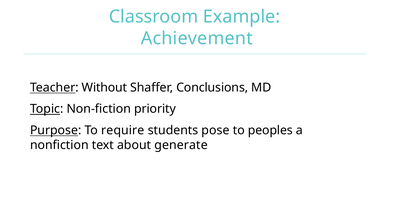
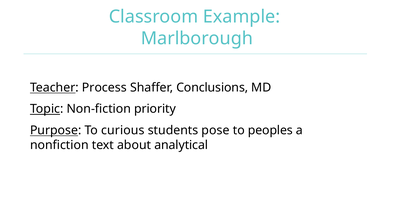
Achievement: Achievement -> Marlborough
Without: Without -> Process
require: require -> curious
generate: generate -> analytical
